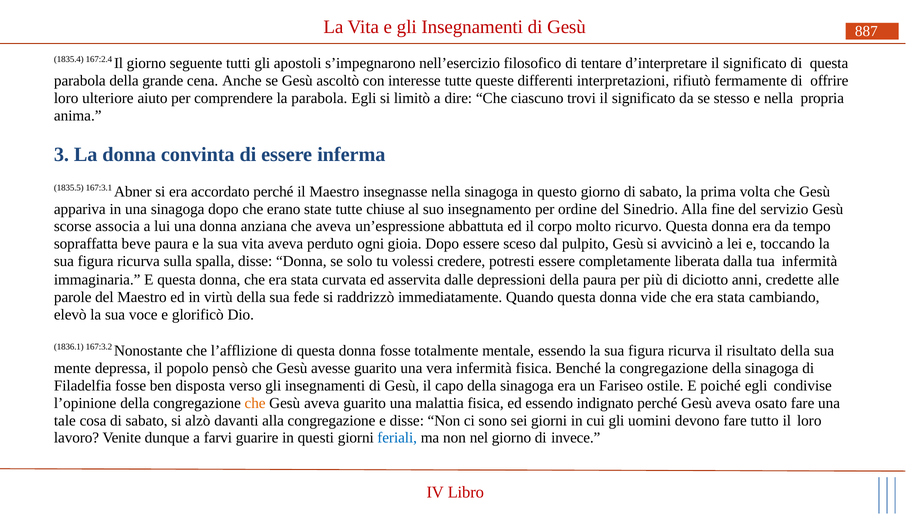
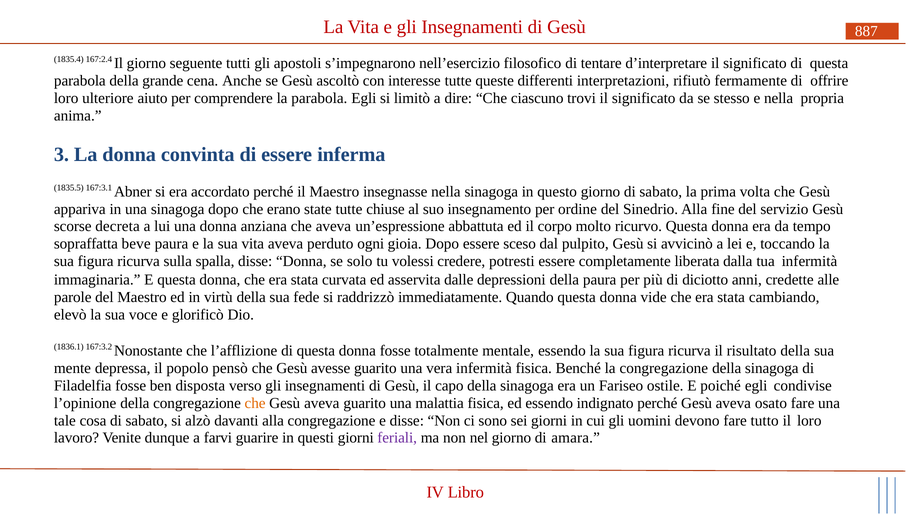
associa: associa -> decreta
feriali colour: blue -> purple
invece: invece -> amara
